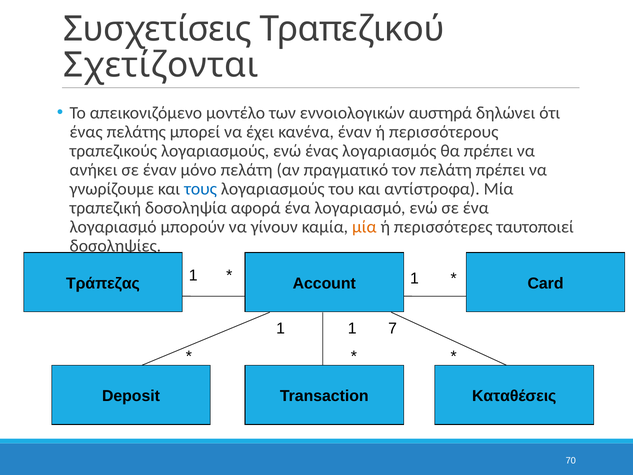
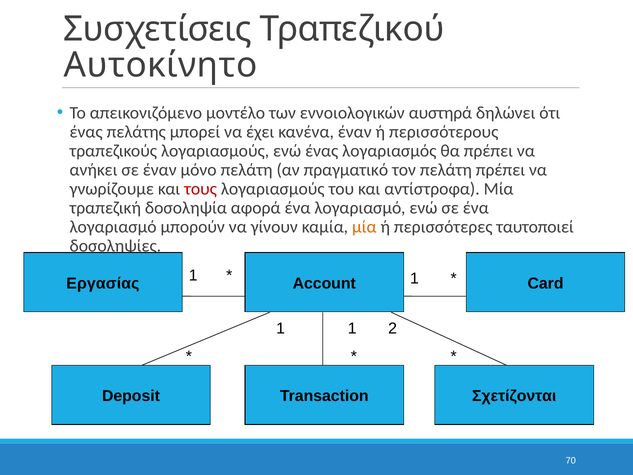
Σχετίζονται: Σχετίζονται -> Αυτοκίνητο
τους colour: blue -> red
Τράπεζας: Τράπεζας -> Εργασίας
7: 7 -> 2
Καταθέσεις: Καταθέσεις -> Σχετίζονται
